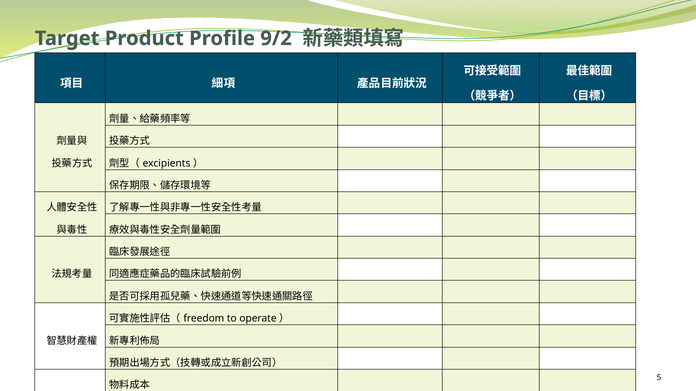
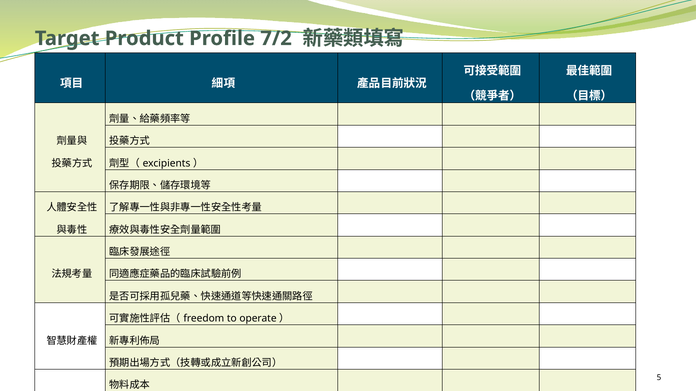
9/2: 9/2 -> 7/2
